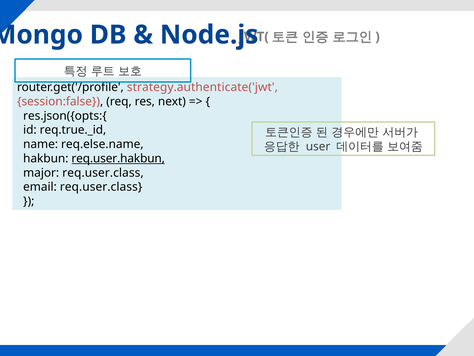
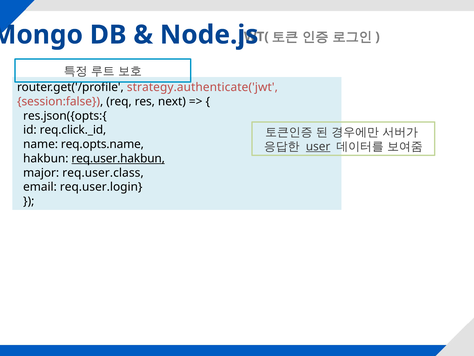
req.true._id: req.true._id -> req.click._id
req.else.name: req.else.name -> req.opts.name
user underline: none -> present
email req.user.class: req.user.class -> req.user.login
